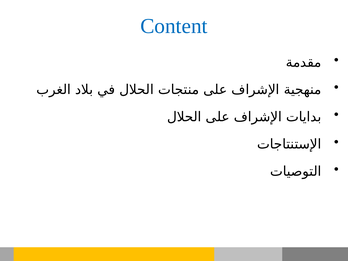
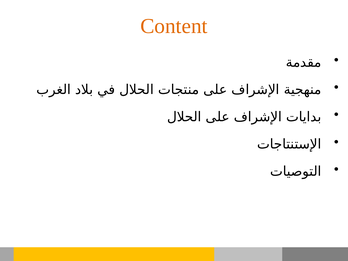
Content colour: blue -> orange
